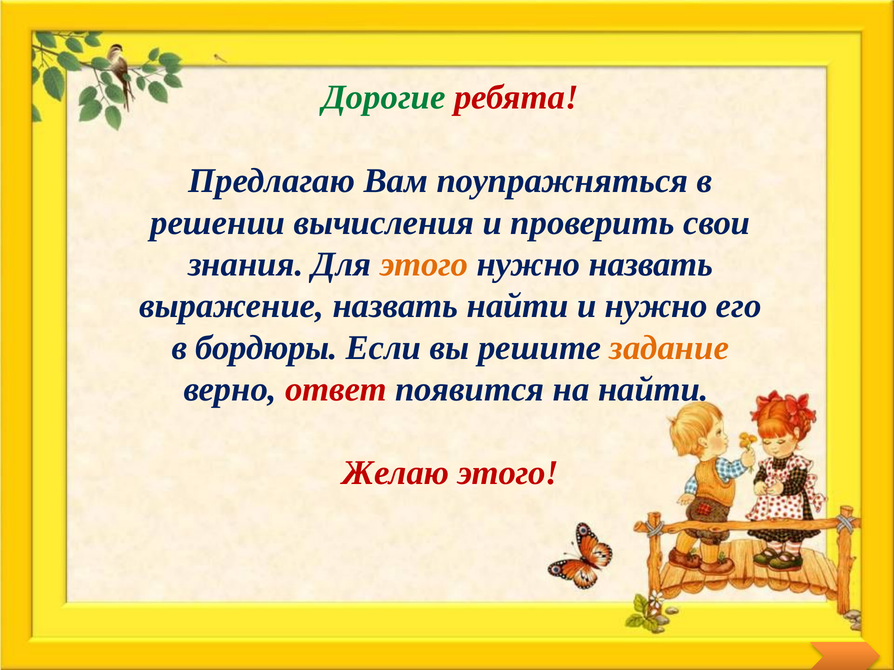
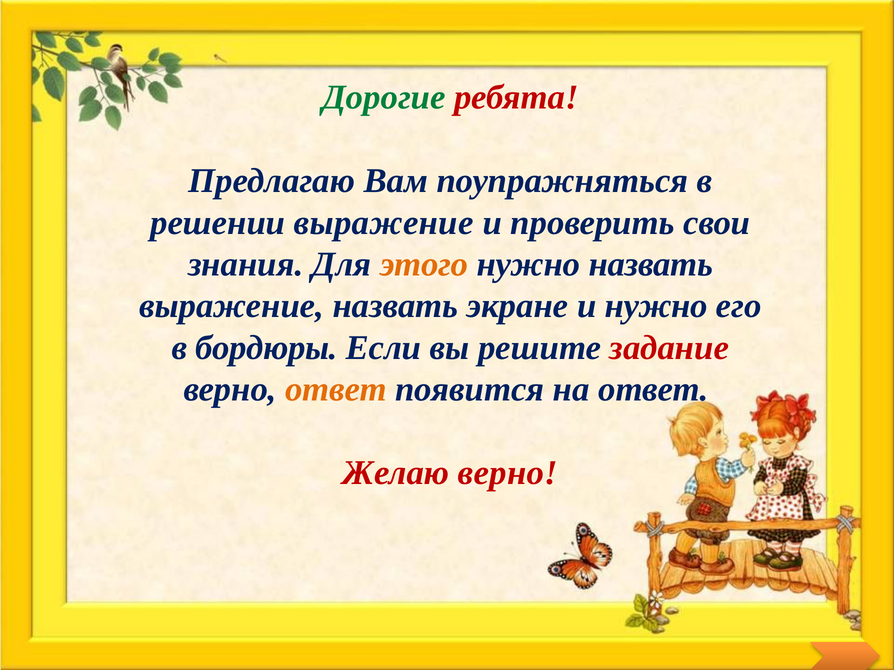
решении вычисления: вычисления -> выражение
назвать найти: найти -> экране
задание colour: orange -> red
ответ at (336, 390) colour: red -> orange
на найти: найти -> ответ
Желаю этого: этого -> верно
